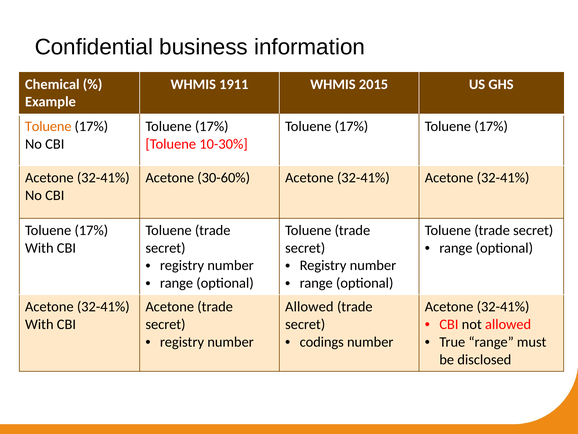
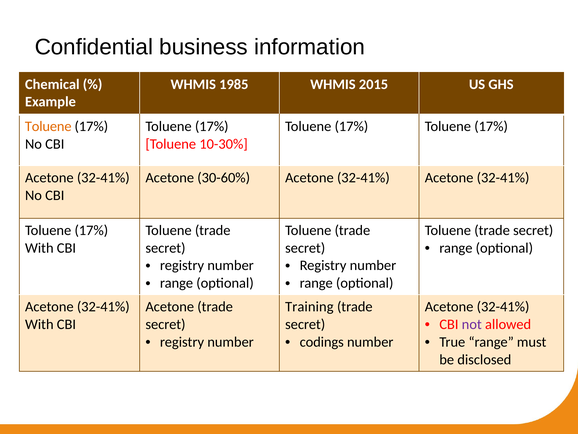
1911: 1911 -> 1985
Allowed at (309, 306): Allowed -> Training
not colour: black -> purple
